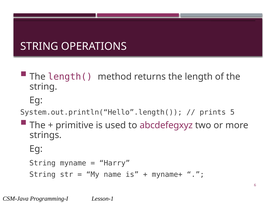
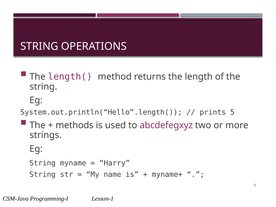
primitive: primitive -> methods
